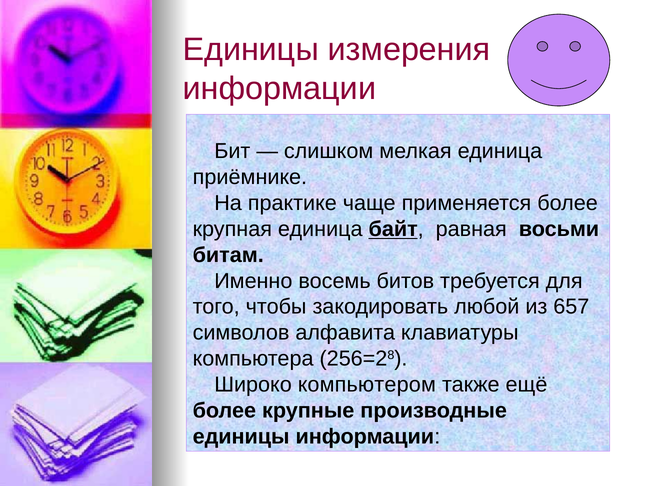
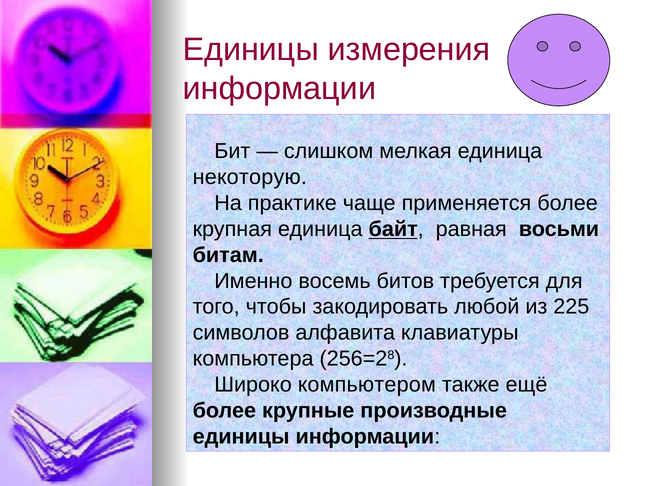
приёмнике: приёмнике -> некоторую
657: 657 -> 225
